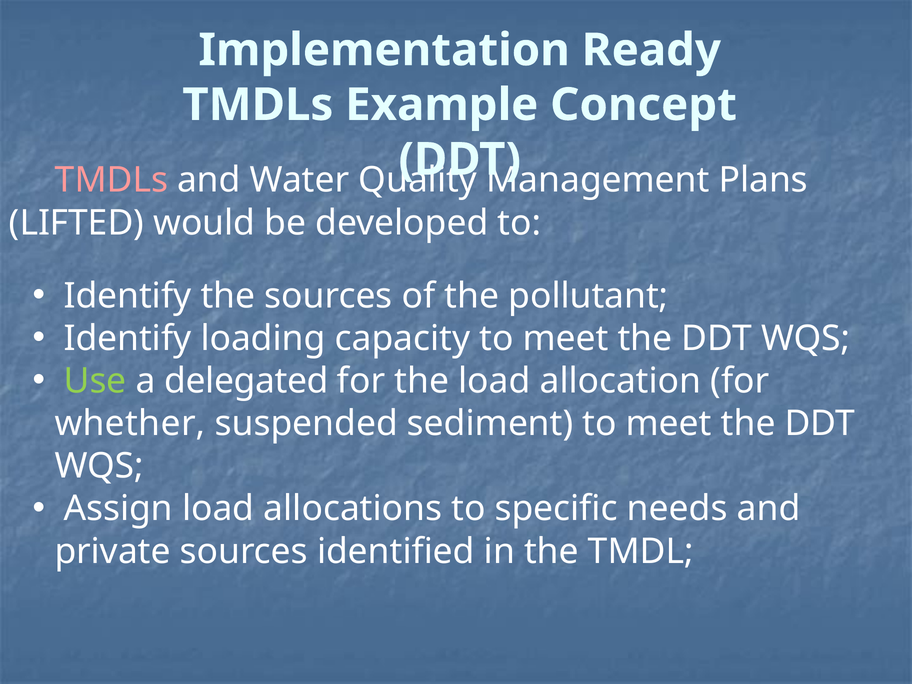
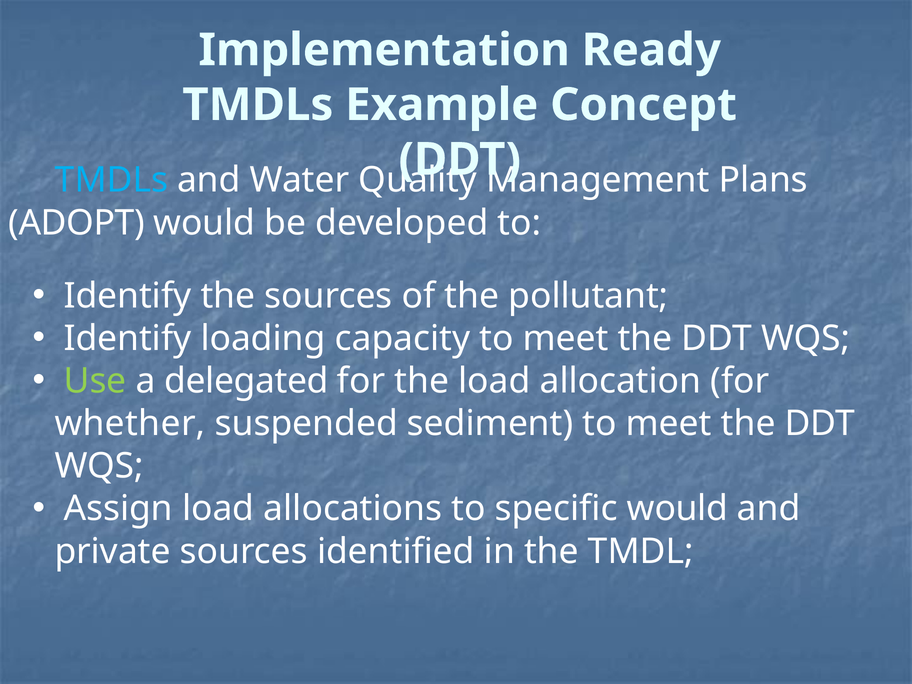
TMDLs at (111, 180) colour: pink -> light blue
LIFTED: LIFTED -> ADOPT
specific needs: needs -> would
